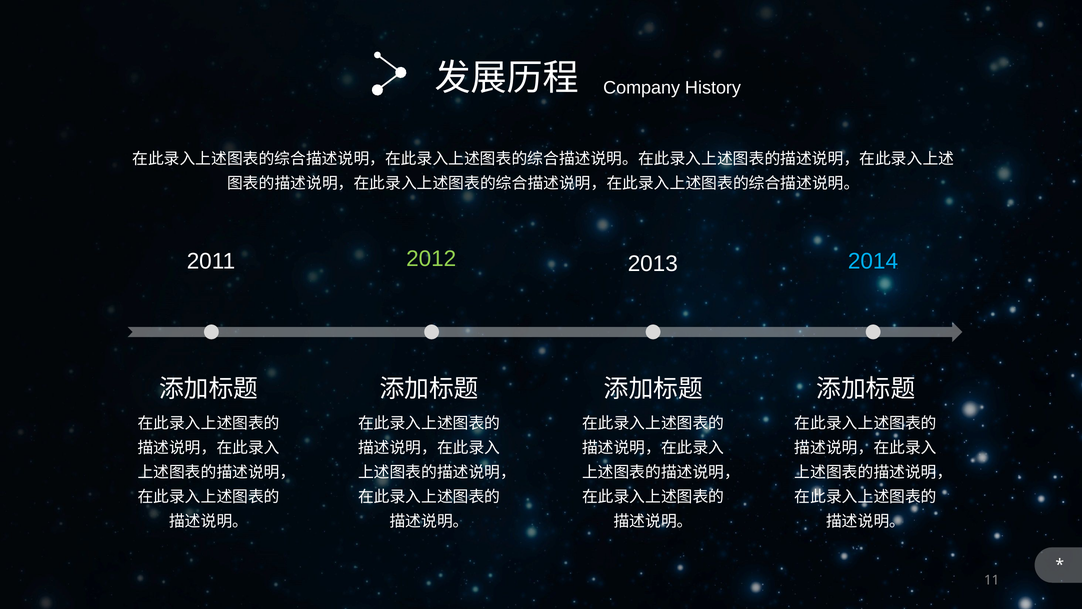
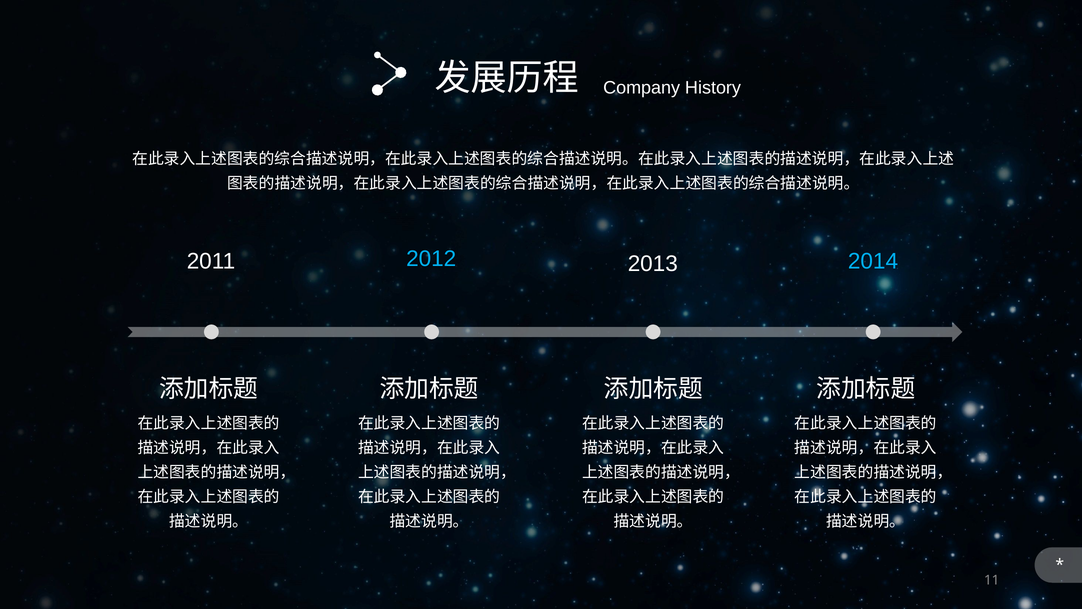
2012 colour: light green -> light blue
